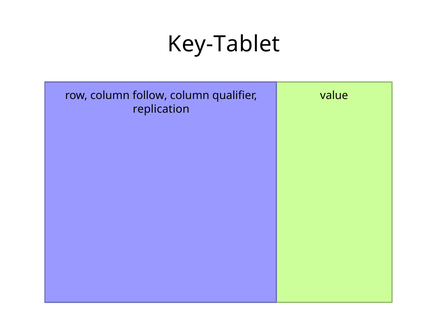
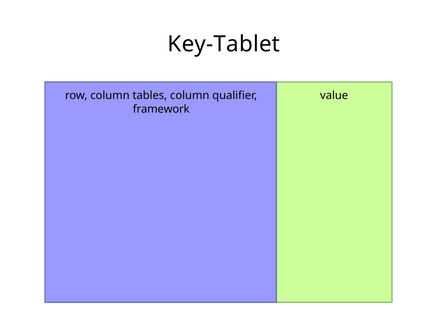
follow: follow -> tables
replication: replication -> framework
